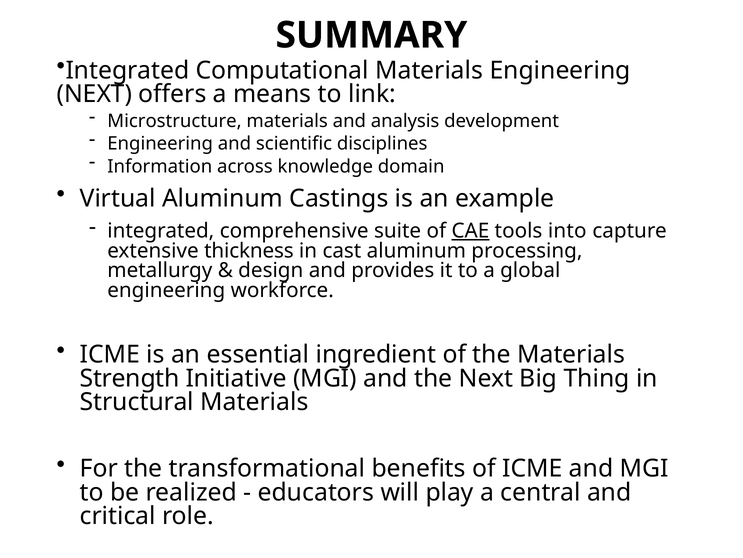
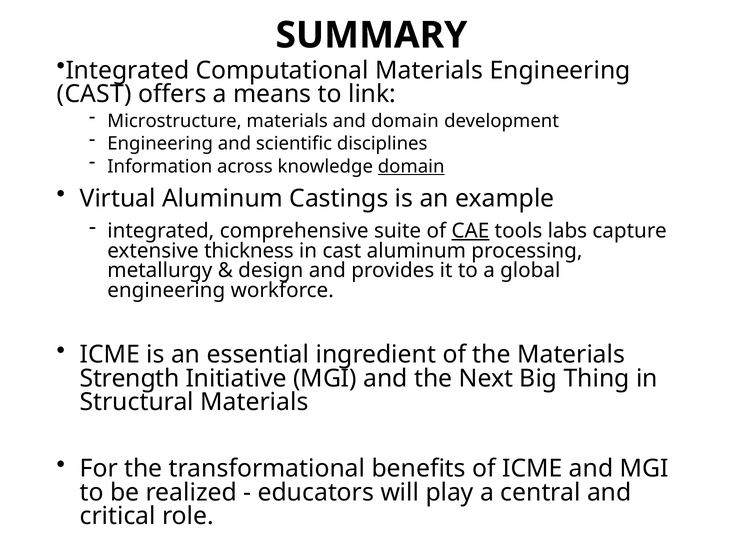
NEXT at (94, 94): NEXT -> CAST
and analysis: analysis -> domain
domain at (411, 166) underline: none -> present
into: into -> labs
